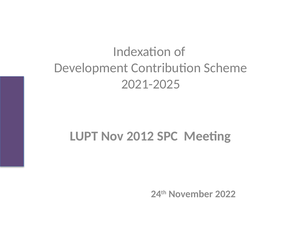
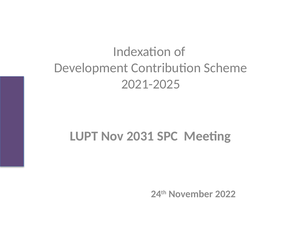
2012: 2012 -> 2031
